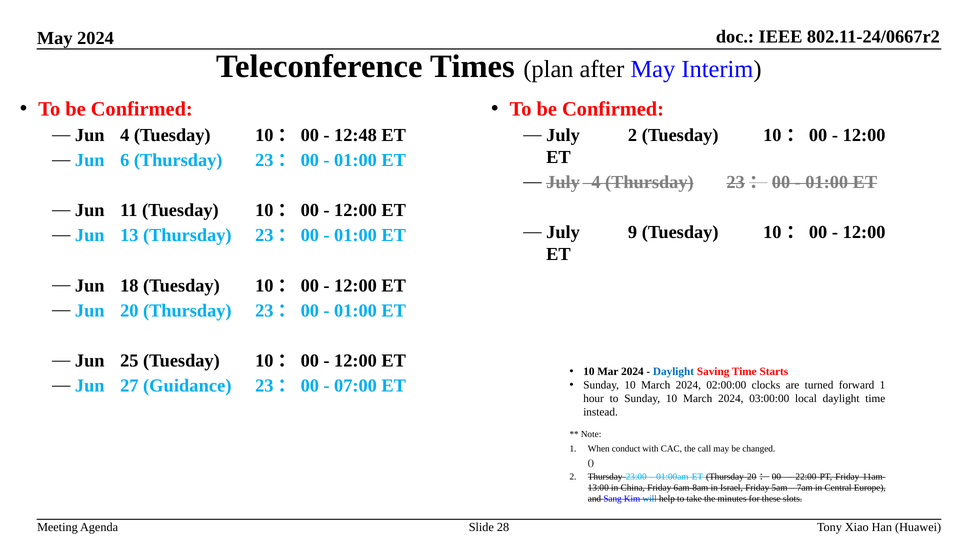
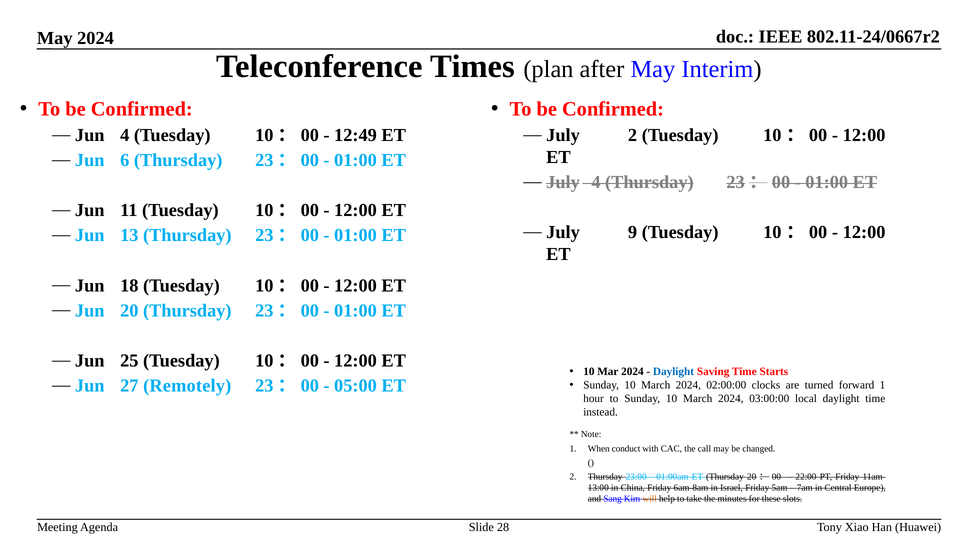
12:48: 12:48 -> 12:49
Guidance: Guidance -> Remotely
07:00: 07:00 -> 05:00
will colour: blue -> orange
